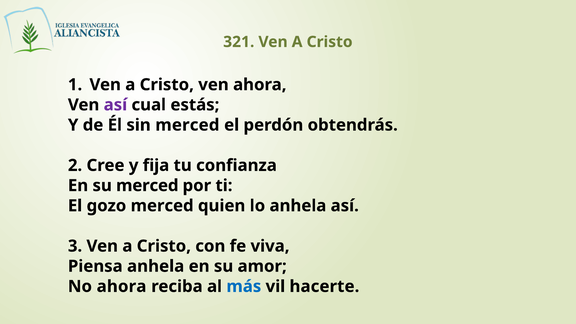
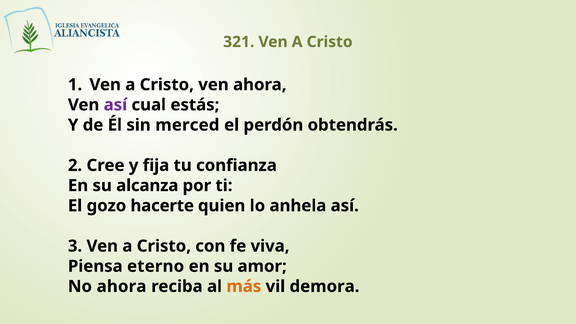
su merced: merced -> alcanza
gozo merced: merced -> hacerte
Piensa anhela: anhela -> eterno
más colour: blue -> orange
hacerte: hacerte -> demora
